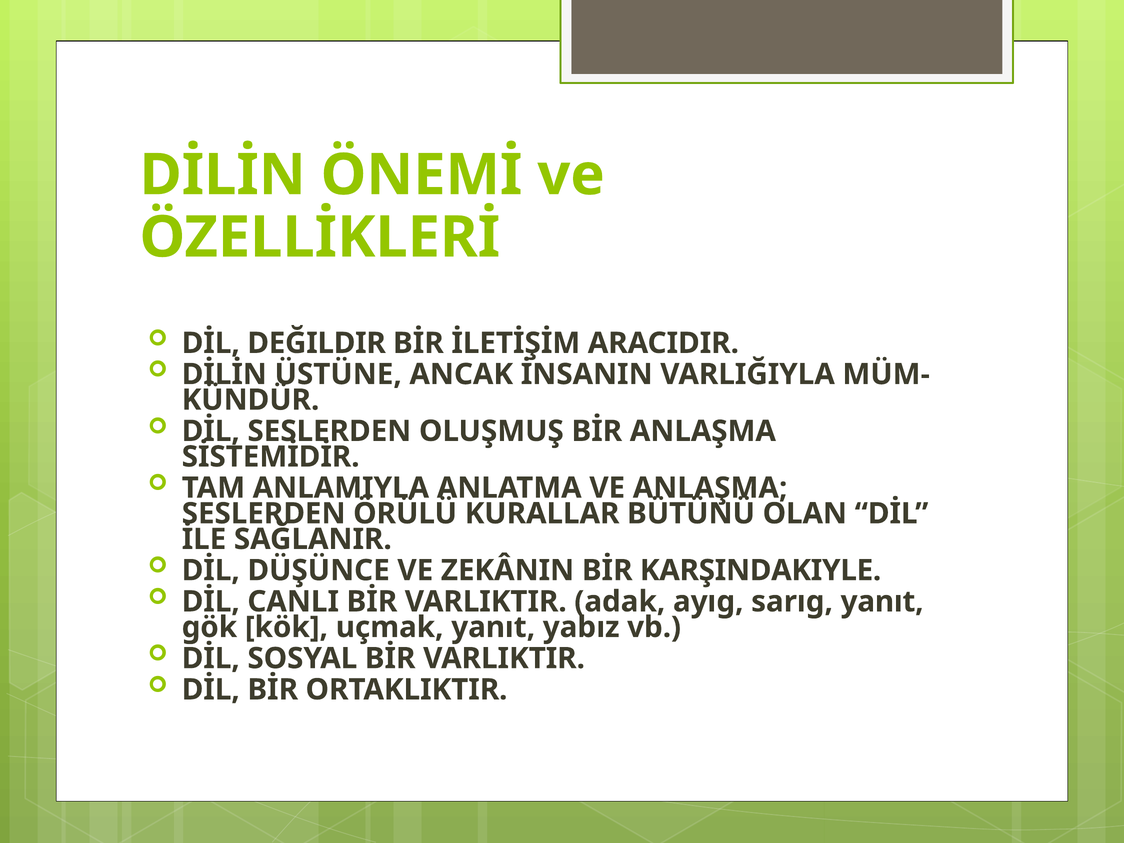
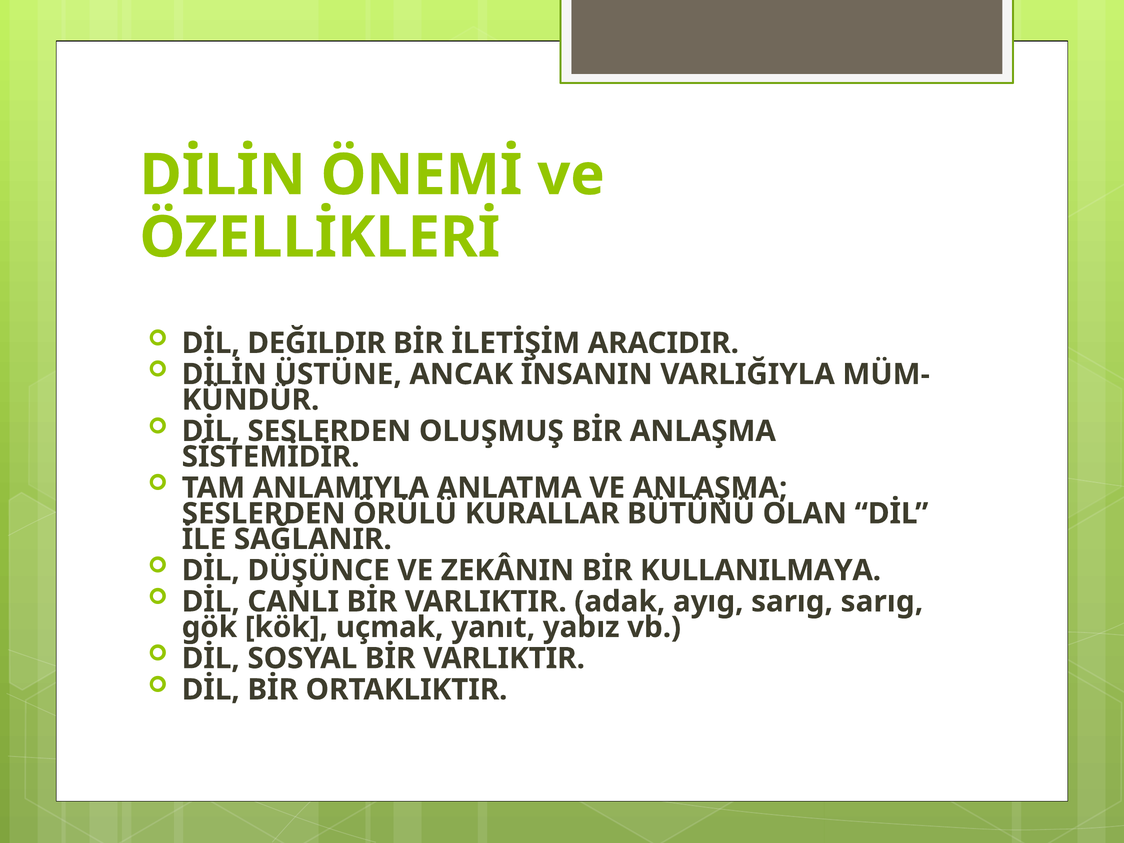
KARŞINDAKIYLE: KARŞINDAKIYLE -> KULLANILMAYA
sarıg yanıt: yanıt -> sarıg
